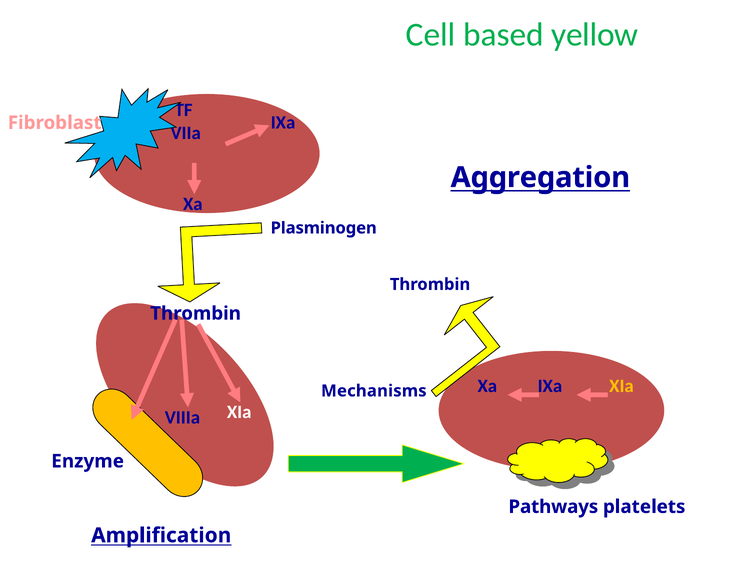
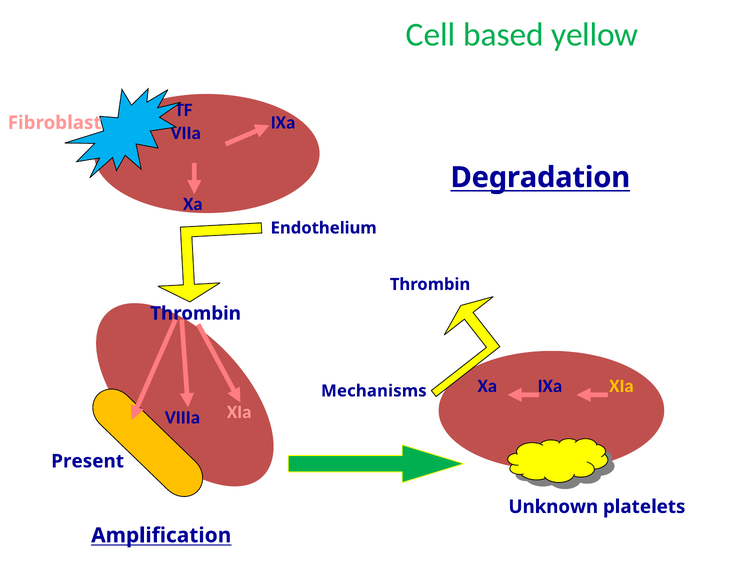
Aggregation: Aggregation -> Degradation
Plasminogen: Plasminogen -> Endothelium
XIa at (239, 412) colour: white -> pink
Enzyme: Enzyme -> Present
Pathways: Pathways -> Unknown
